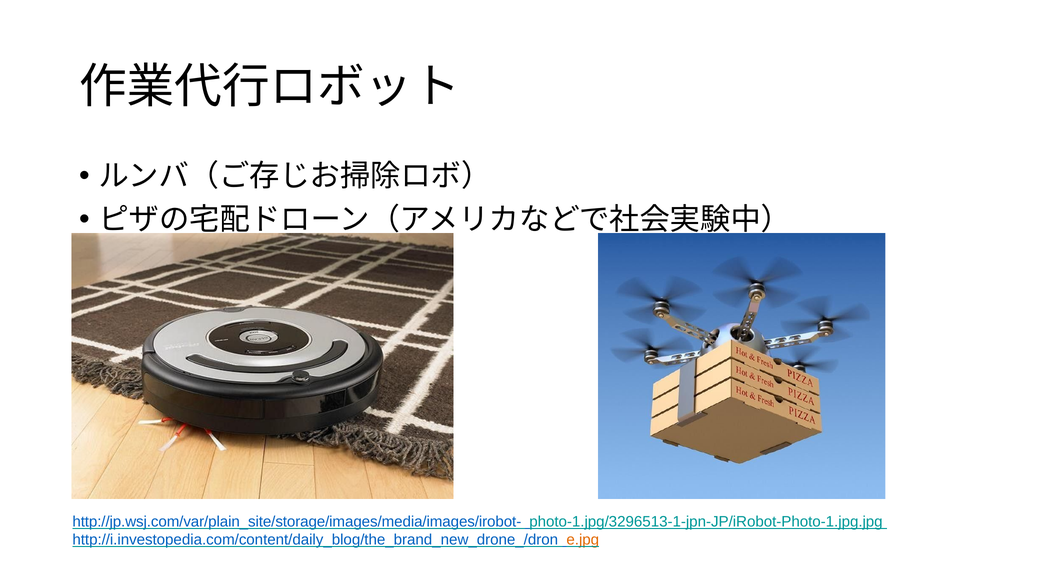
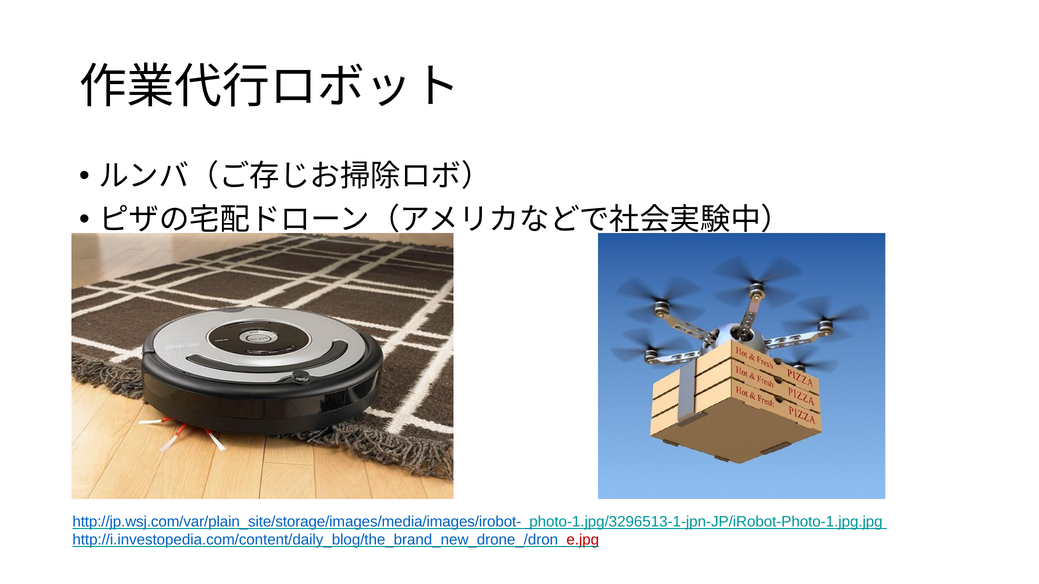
e.jpg colour: orange -> red
